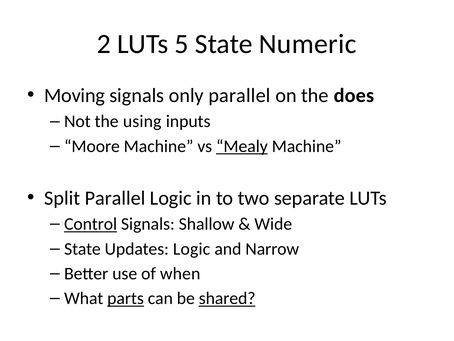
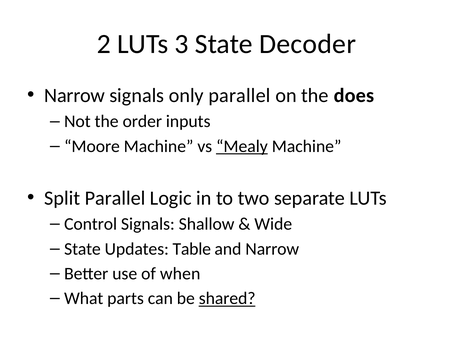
5: 5 -> 3
Numeric: Numeric -> Decoder
Moving at (75, 95): Moving -> Narrow
using: using -> order
Control underline: present -> none
Updates Logic: Logic -> Table
parts underline: present -> none
